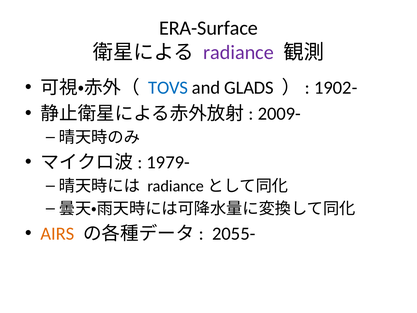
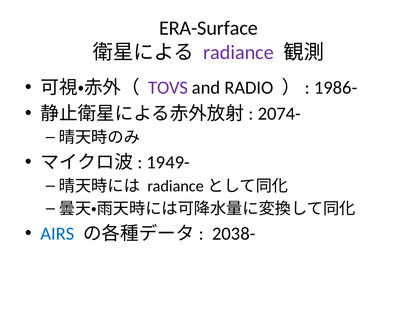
TOVS colour: blue -> purple
GLADS: GLADS -> RADIO
1902-: 1902- -> 1986-
2009-: 2009- -> 2074-
1979-: 1979- -> 1949-
AIRS colour: orange -> blue
2055-: 2055- -> 2038-
